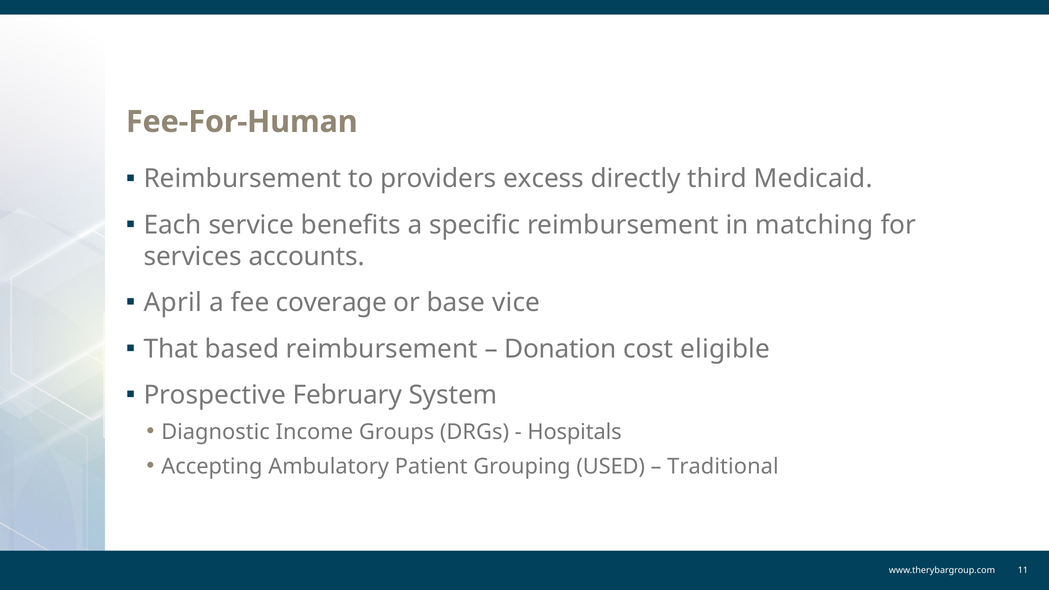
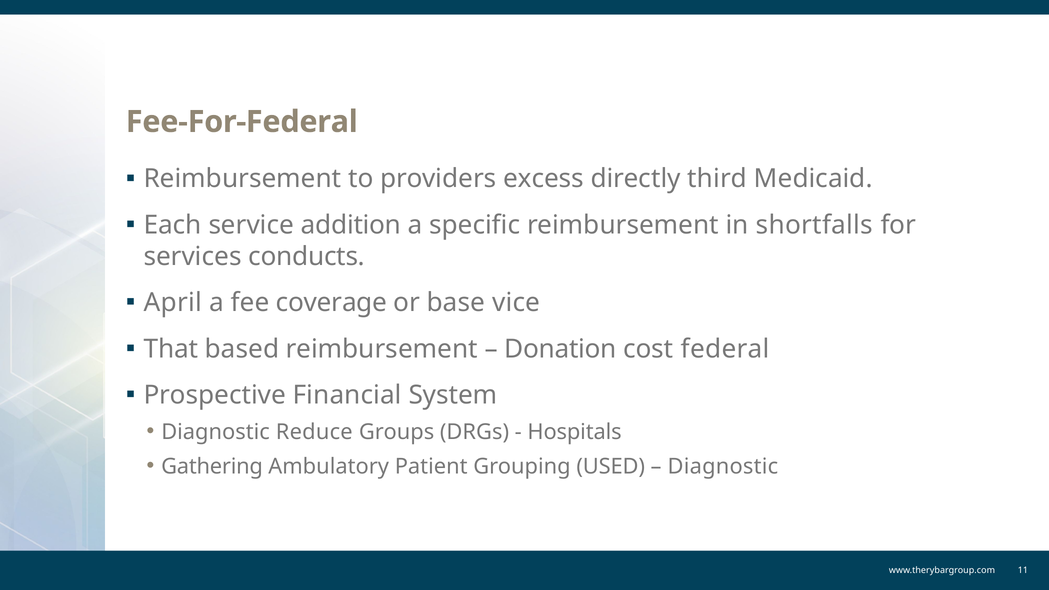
Fee-For-Human: Fee-For-Human -> Fee-For-Federal
benefits: benefits -> addition
matching: matching -> shortfalls
accounts: accounts -> conducts
eligible: eligible -> federal
February: February -> Financial
Income: Income -> Reduce
Accepting: Accepting -> Gathering
Traditional at (723, 466): Traditional -> Diagnostic
